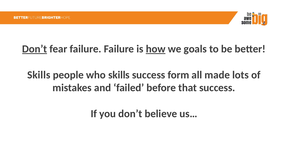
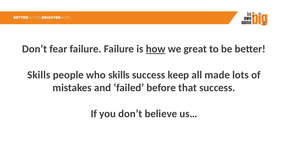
Don’t at (35, 49) underline: present -> none
goals: goals -> great
form: form -> keep
